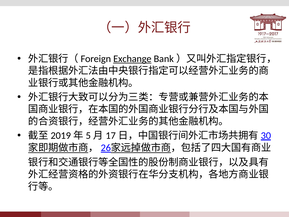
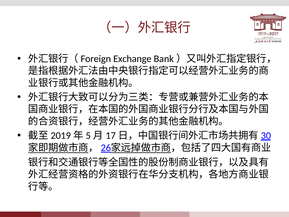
Exchange underline: present -> none
